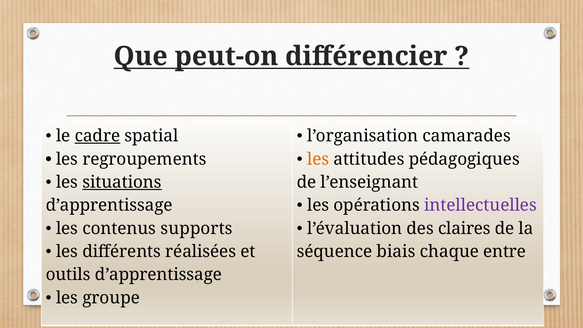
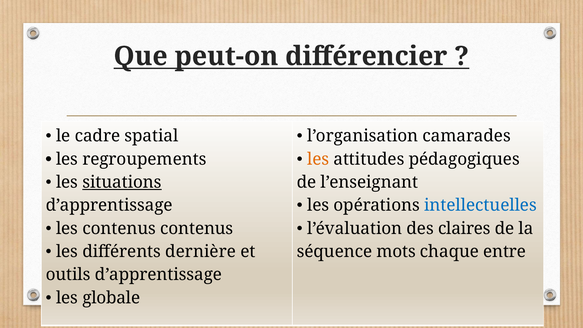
cadre underline: present -> none
intellectuelles colour: purple -> blue
contenus supports: supports -> contenus
réalisées: réalisées -> dernière
biais: biais -> mots
groupe: groupe -> globale
